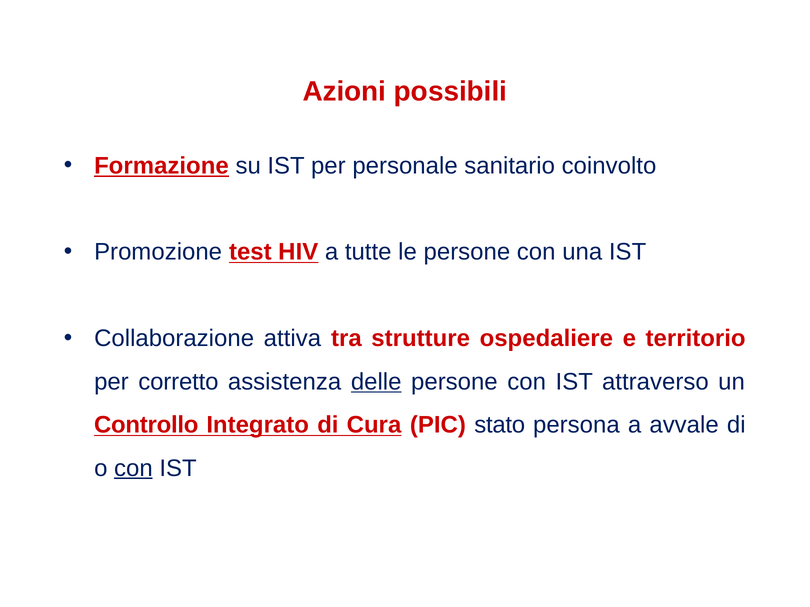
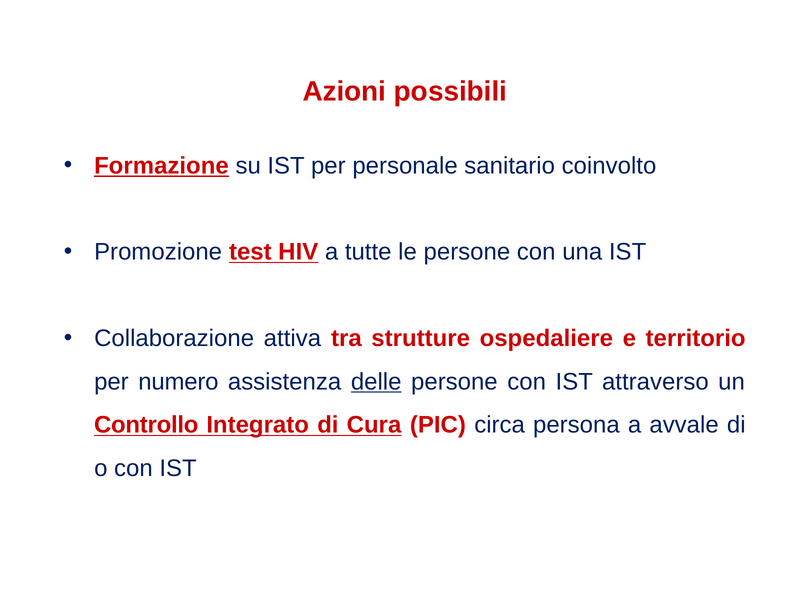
corretto: corretto -> numero
stato: stato -> circa
con at (133, 468) underline: present -> none
